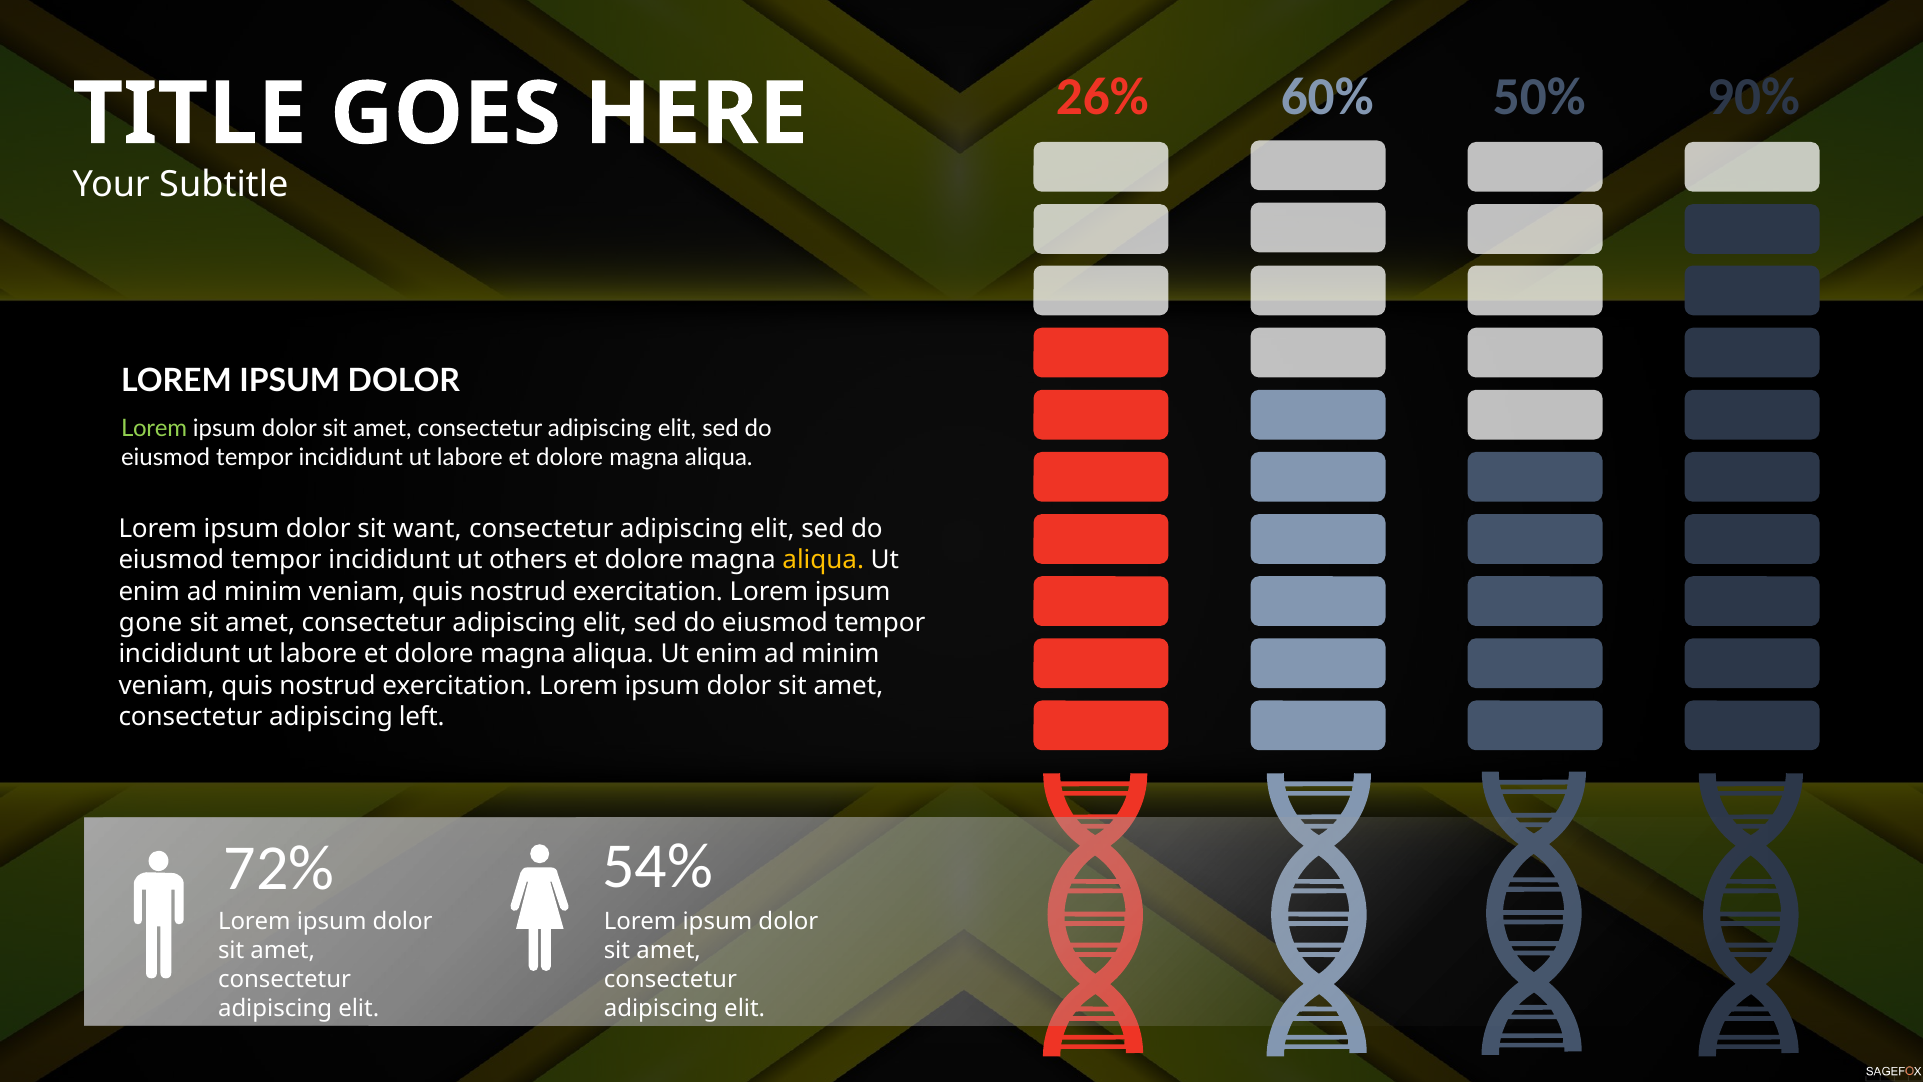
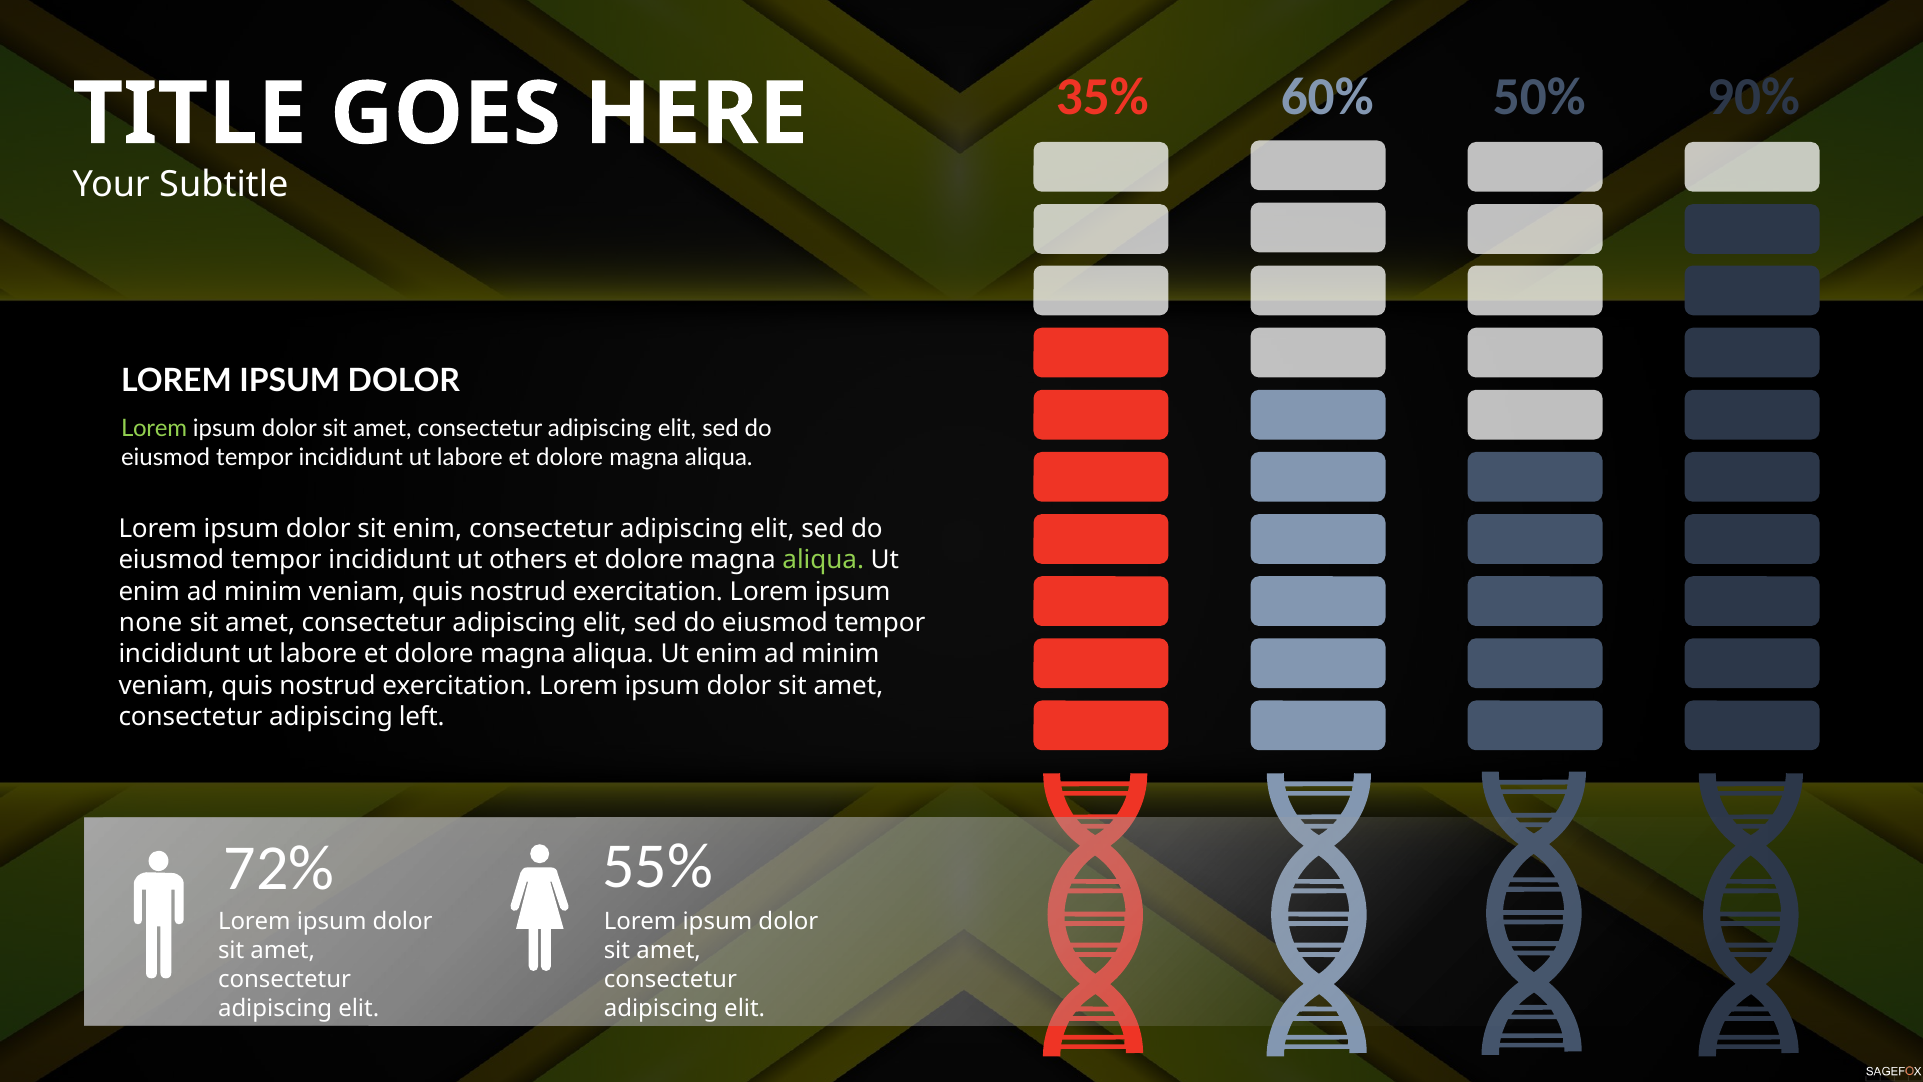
26%: 26% -> 35%
sit want: want -> enim
aliqua at (823, 560) colour: yellow -> light green
gone: gone -> none
54%: 54% -> 55%
